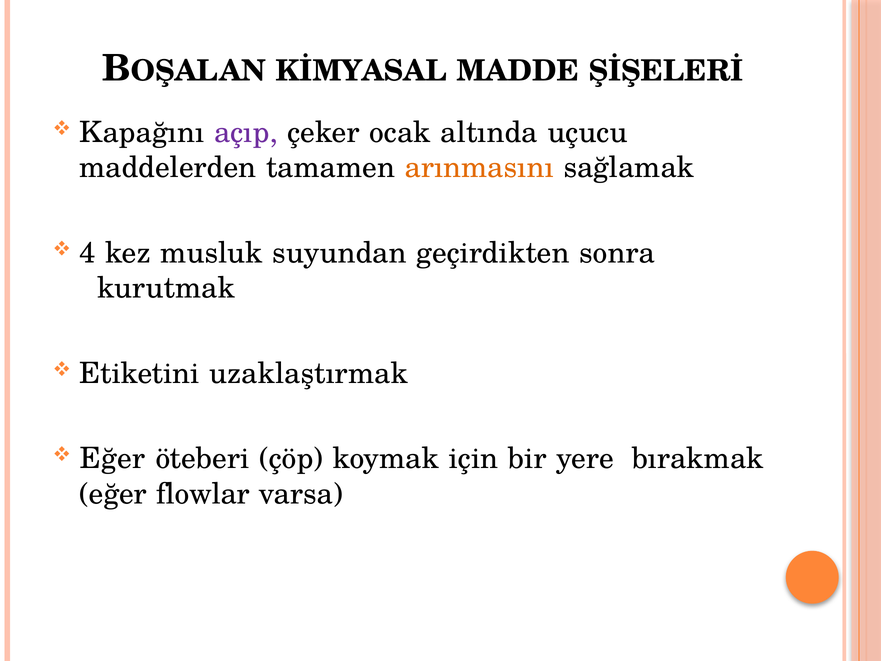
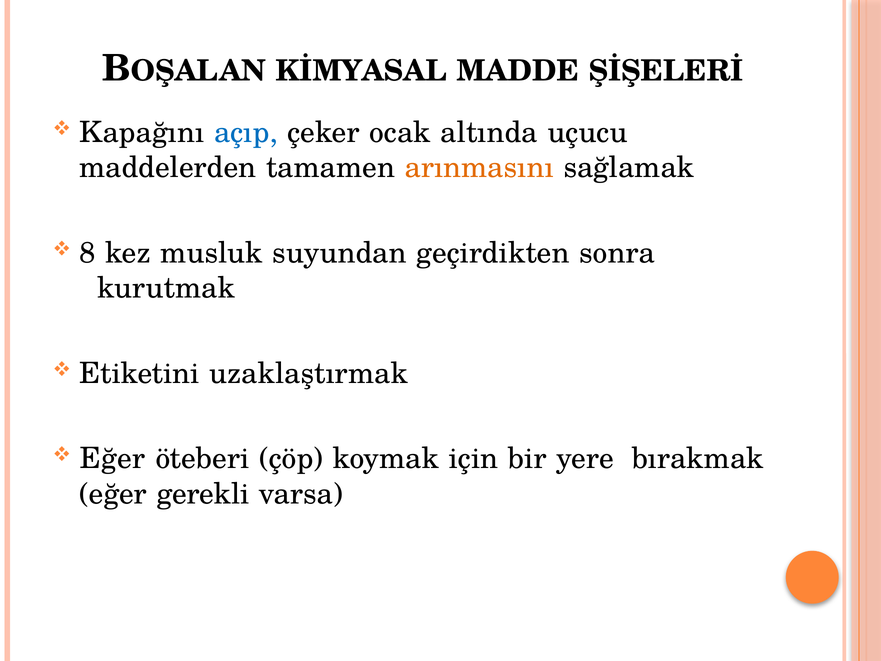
açıp colour: purple -> blue
4: 4 -> 8
flowlar: flowlar -> gerekli
